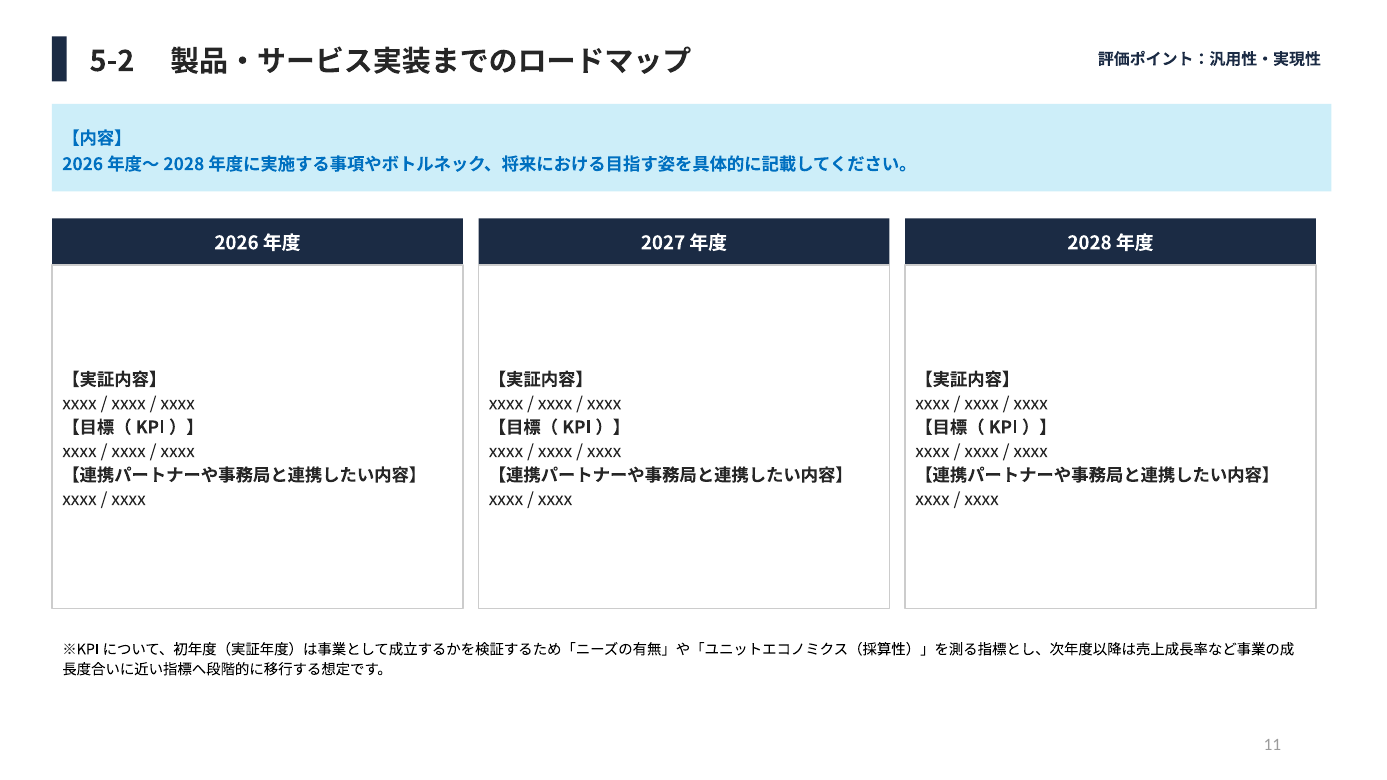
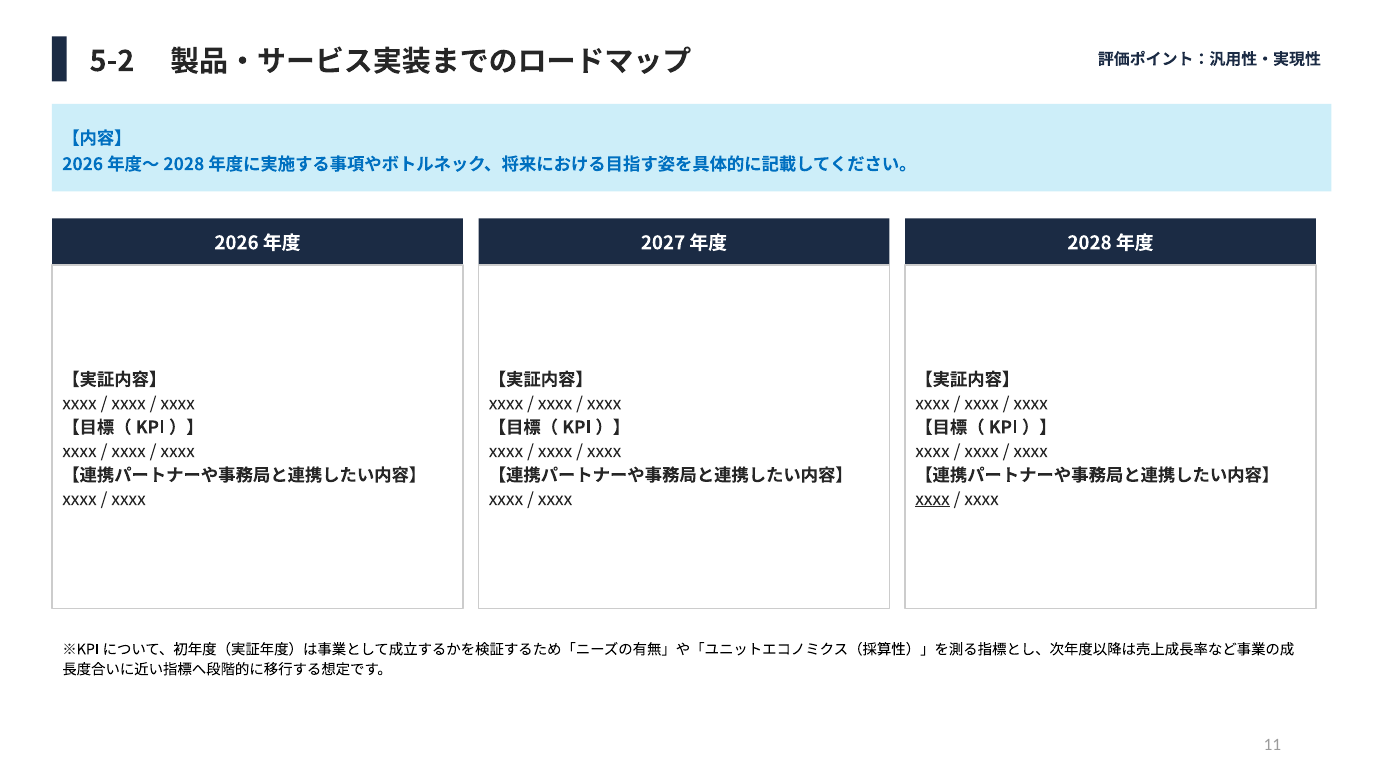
xxxx at (932, 499) underline: none -> present
